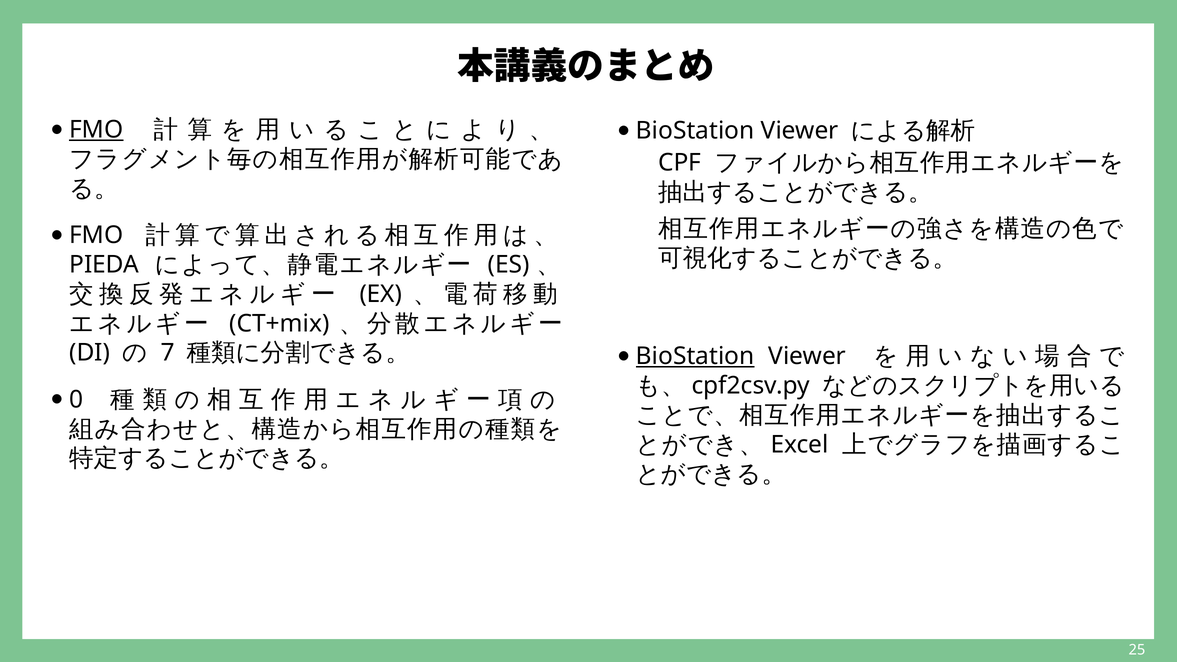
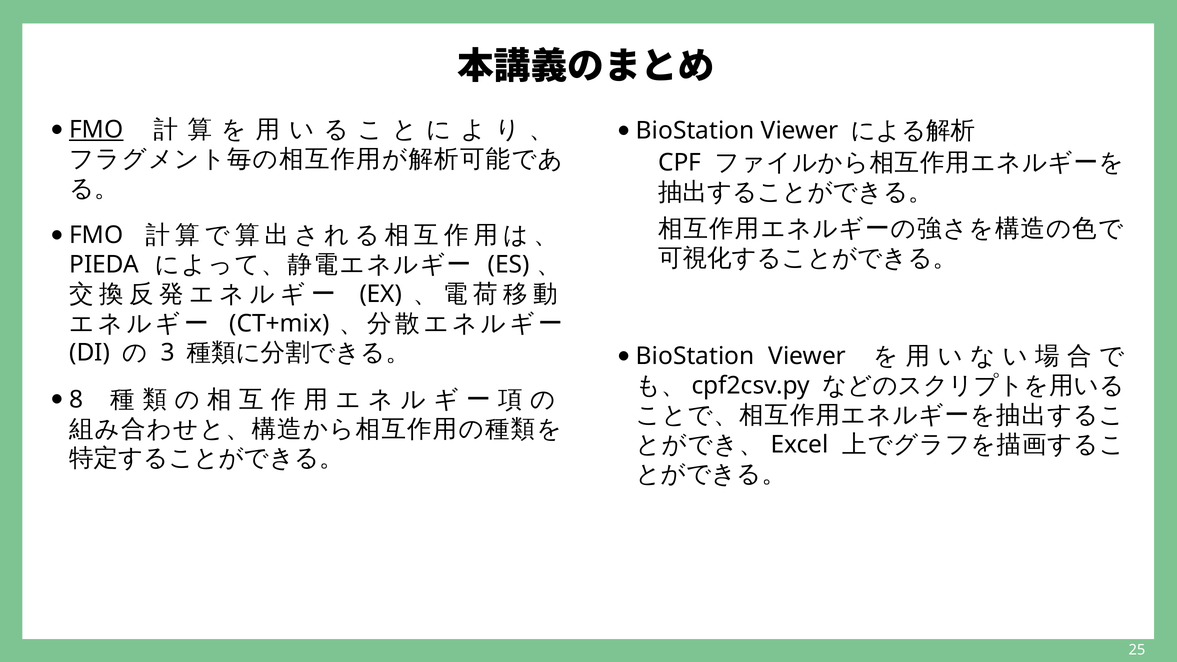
7: 7 -> 3
BioStation at (695, 356) underline: present -> none
0: 0 -> 8
